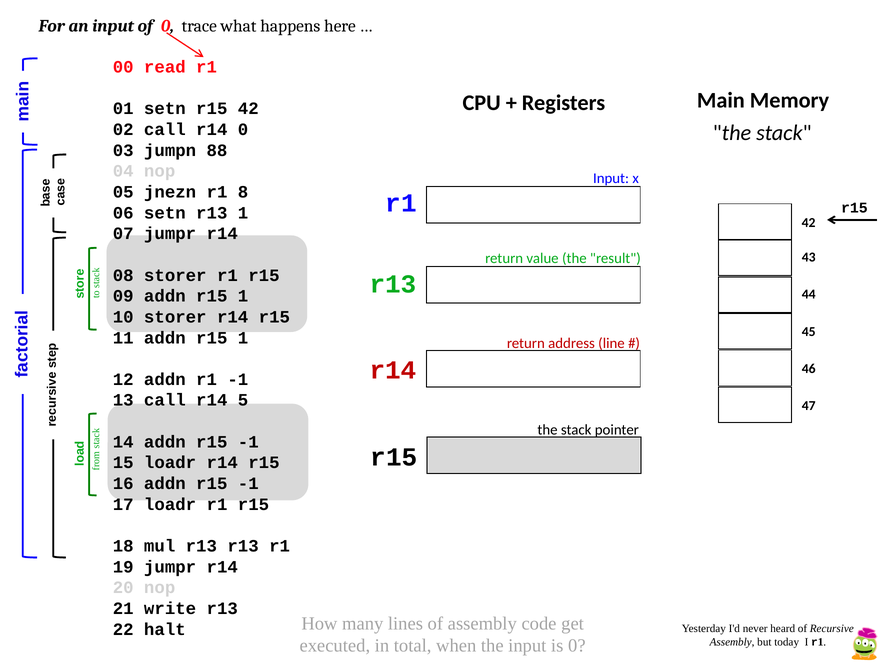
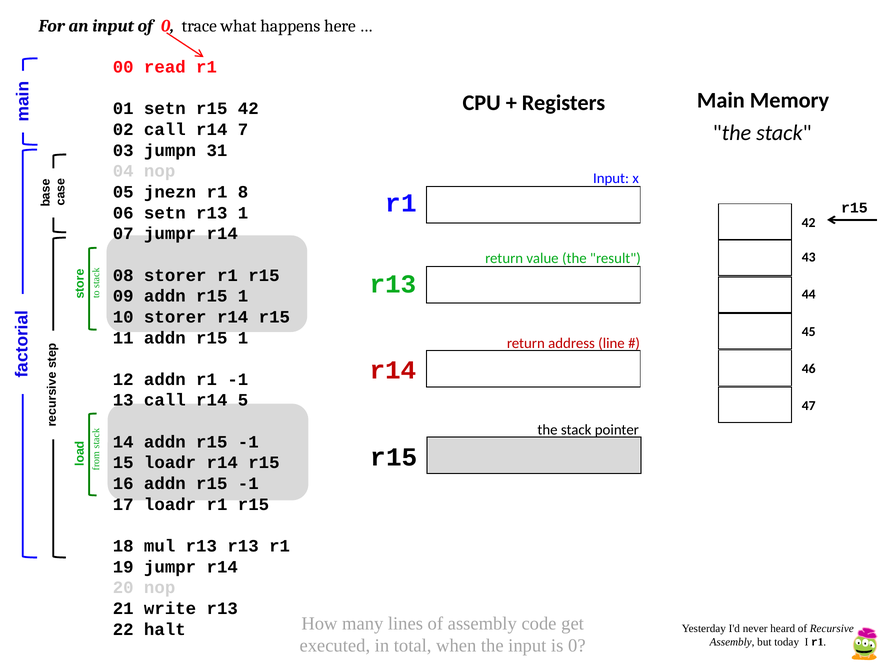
r14 0: 0 -> 7
88: 88 -> 31
